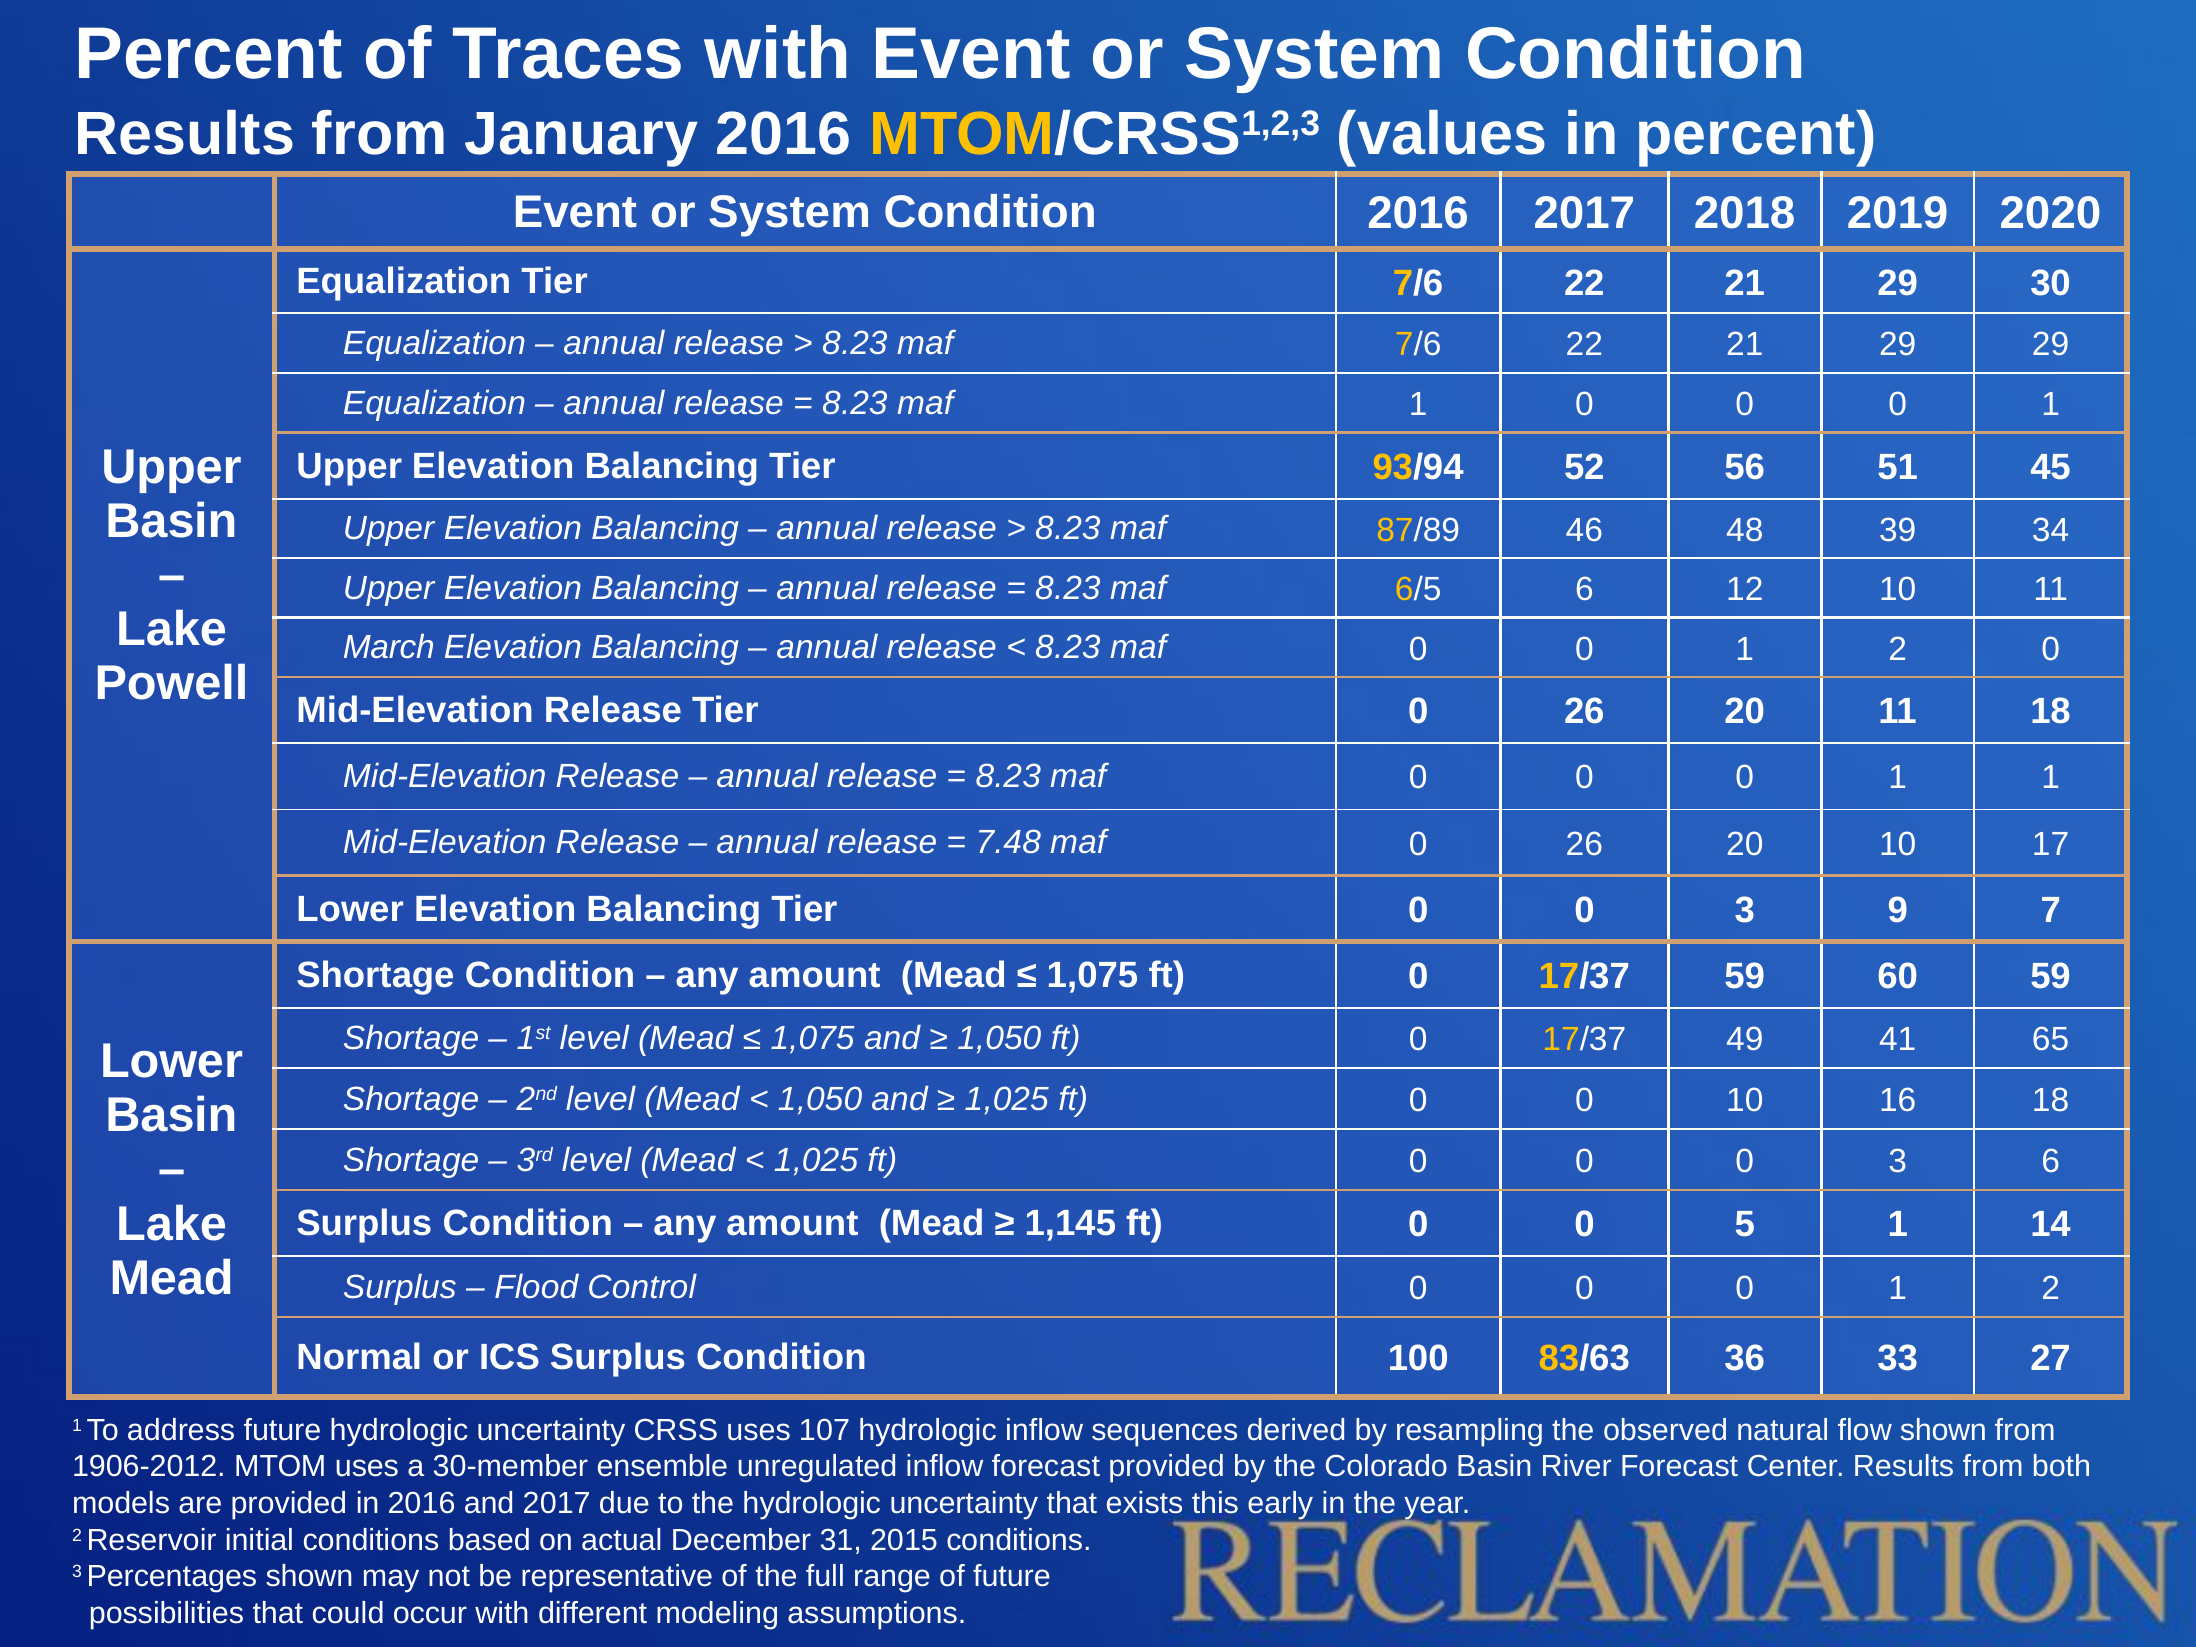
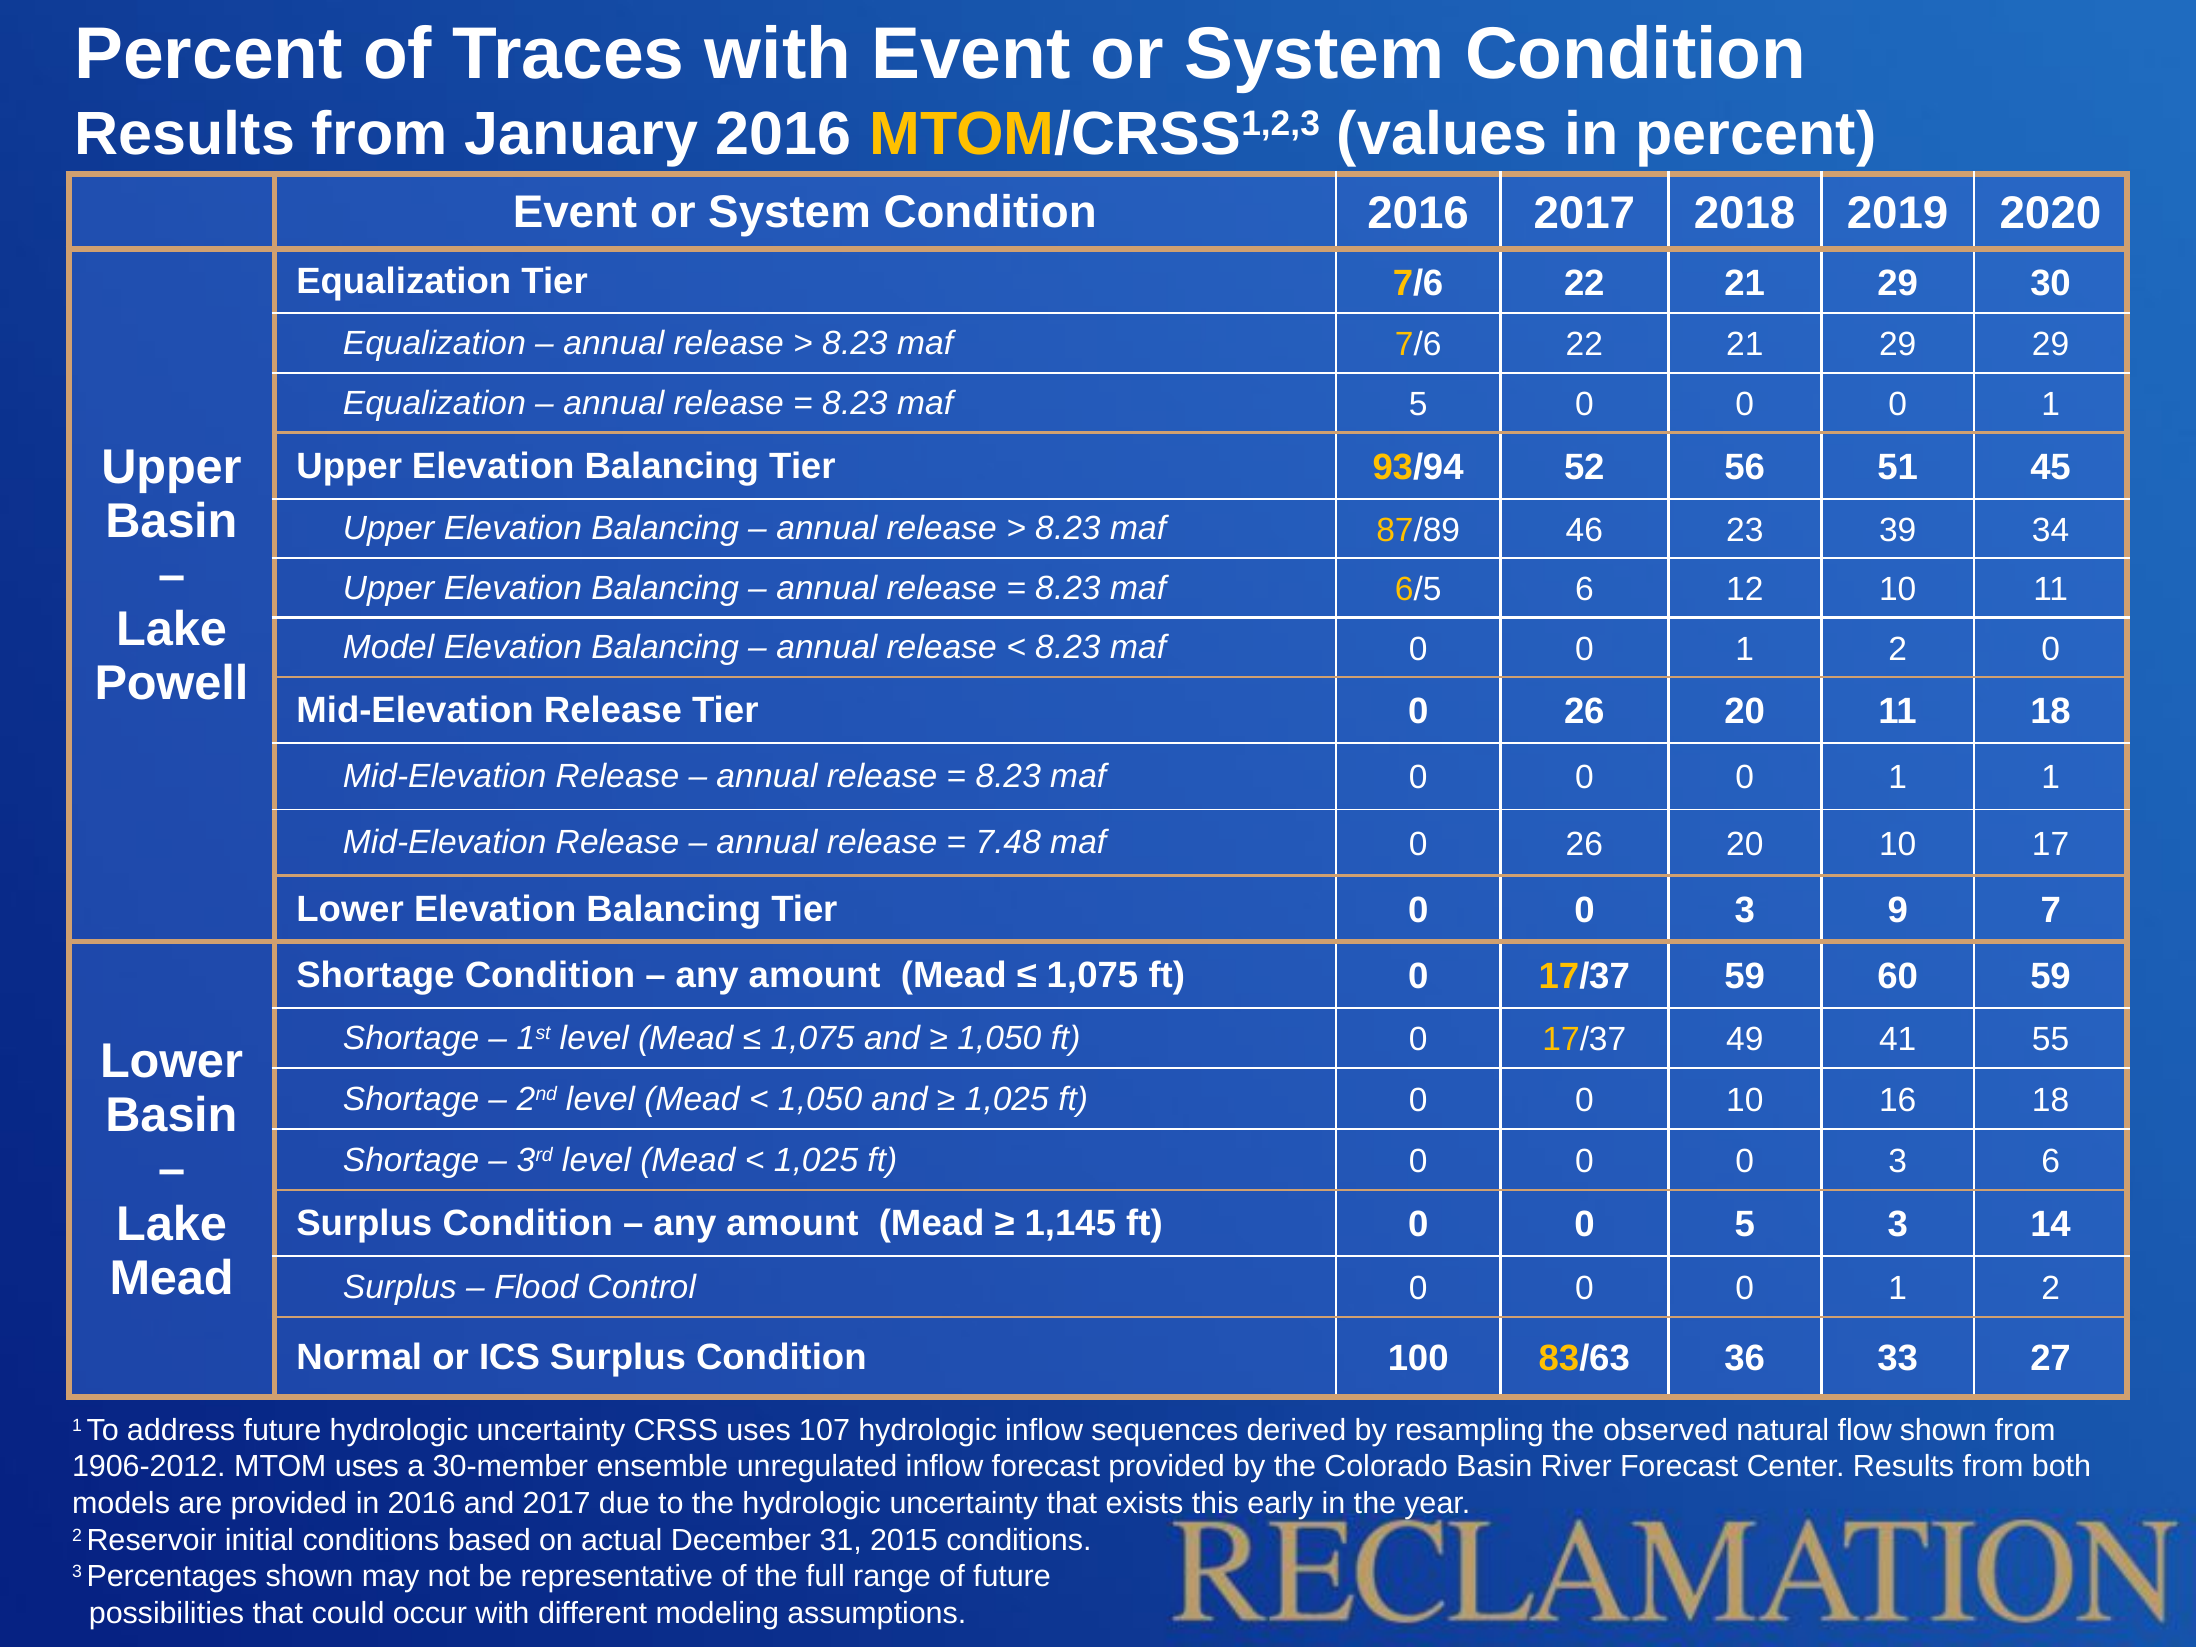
maf 1: 1 -> 5
48: 48 -> 23
March: March -> Model
65: 65 -> 55
5 1: 1 -> 3
